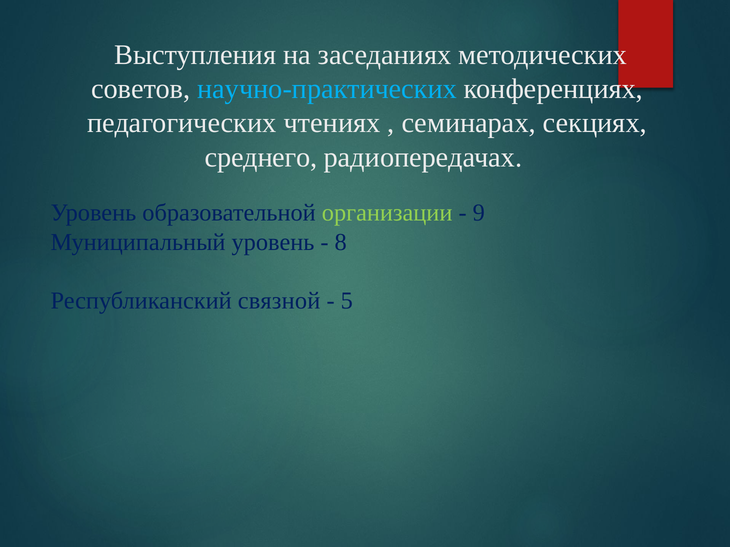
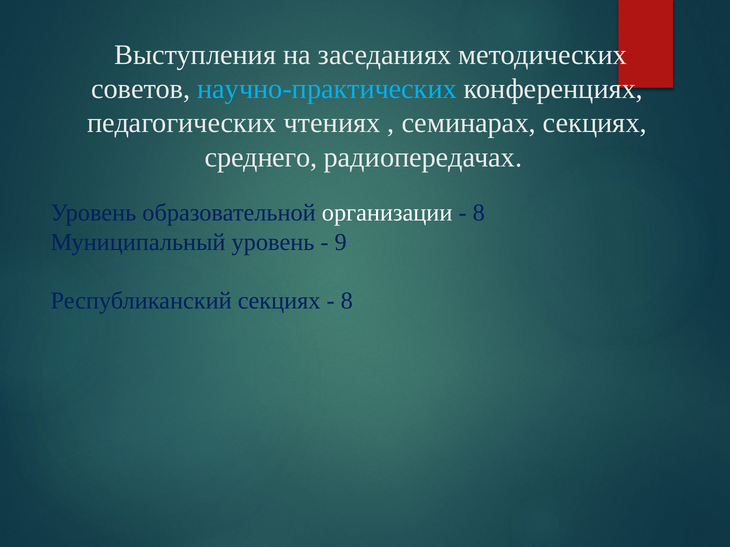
организации colour: light green -> white
9 at (479, 213): 9 -> 8
8: 8 -> 9
Республиканский связной: связной -> секциях
5 at (347, 301): 5 -> 8
